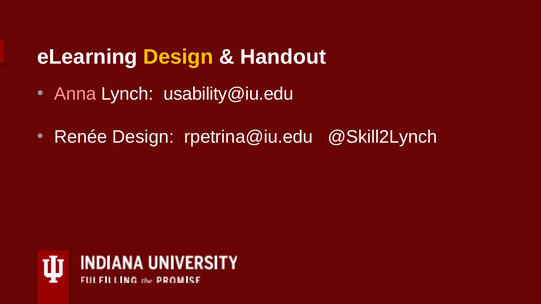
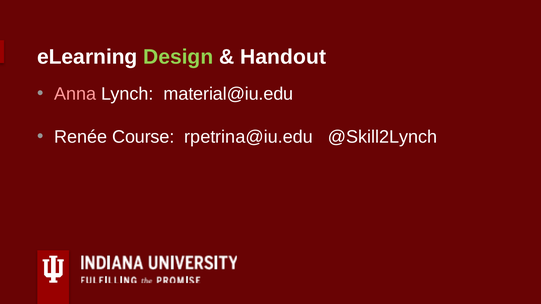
Design at (178, 57) colour: yellow -> light green
usability@iu.edu: usability@iu.edu -> material@iu.edu
Renée Design: Design -> Course
